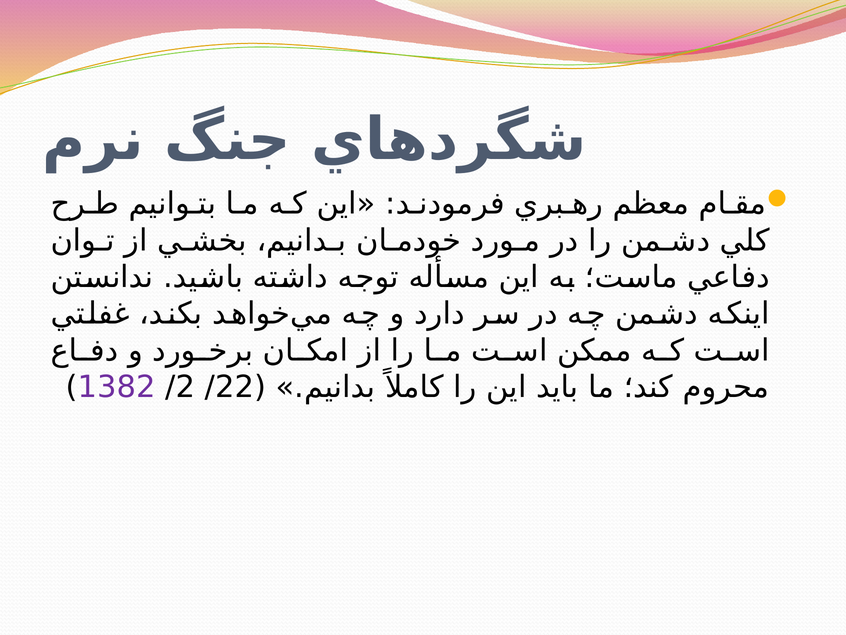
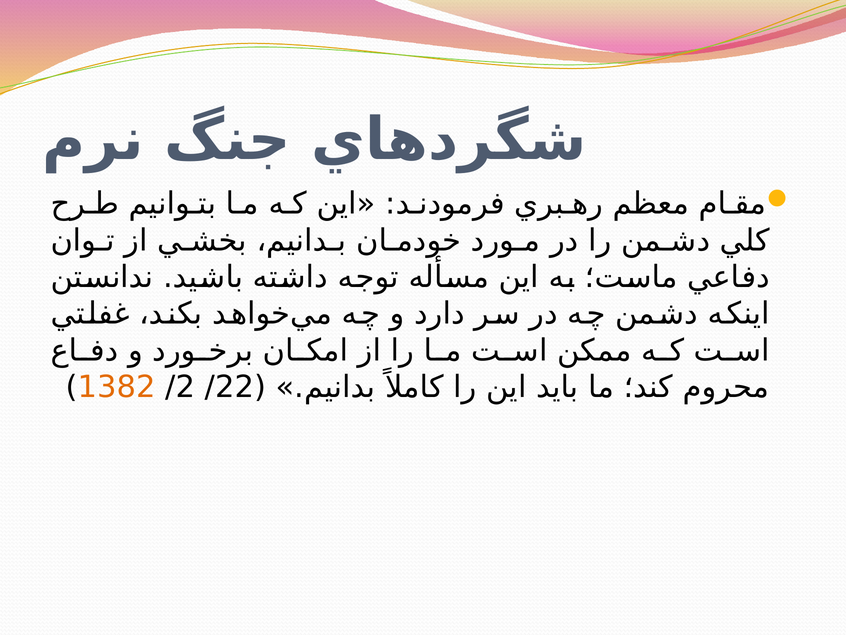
1382 colour: purple -> orange
